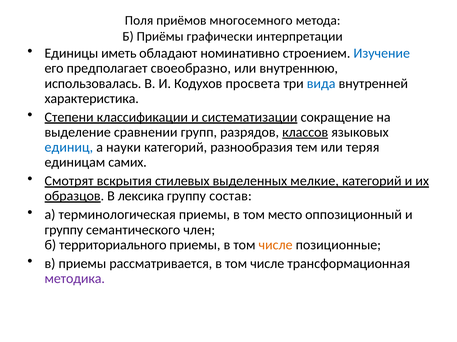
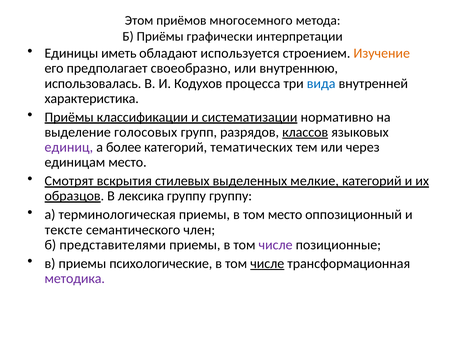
Поля: Поля -> Этом
номинативно: номинативно -> используется
Изучение colour: blue -> orange
просвета: просвета -> процесса
Степени at (69, 117): Степени -> Приёмы
сокращение: сокращение -> нормативно
сравнении: сравнении -> голосовых
единиц colour: blue -> purple
науки: науки -> более
разнообразия: разнообразия -> тематических
теряя: теряя -> через
единицам самих: самих -> место
группу состав: состав -> группу
группу at (64, 230): группу -> тексте
территориального: территориального -> представителями
числе at (276, 245) colour: orange -> purple
рассматривается: рассматривается -> психологические
числе at (267, 264) underline: none -> present
